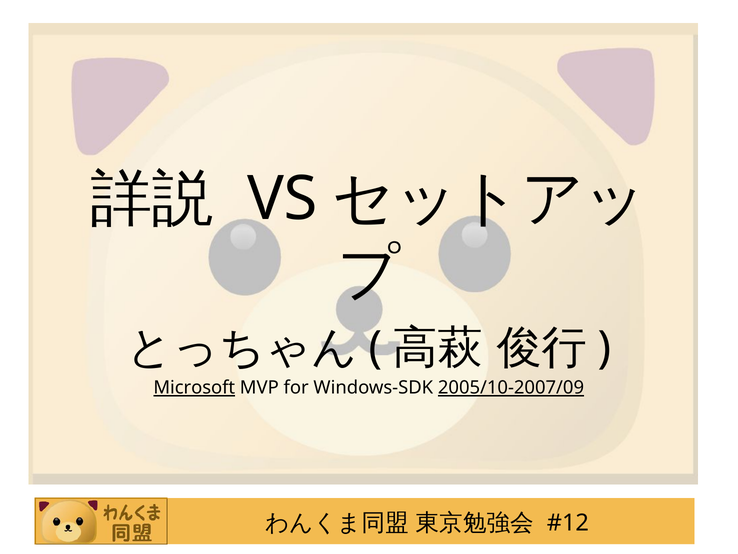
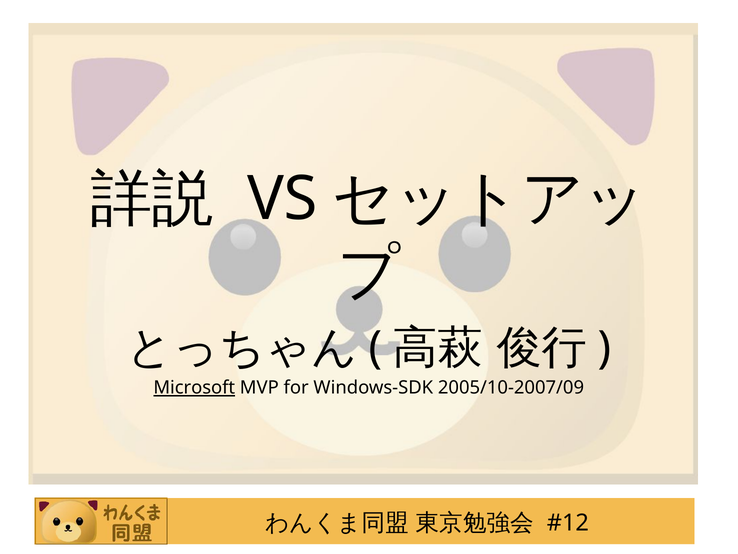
2005/10-2007/09 underline: present -> none
